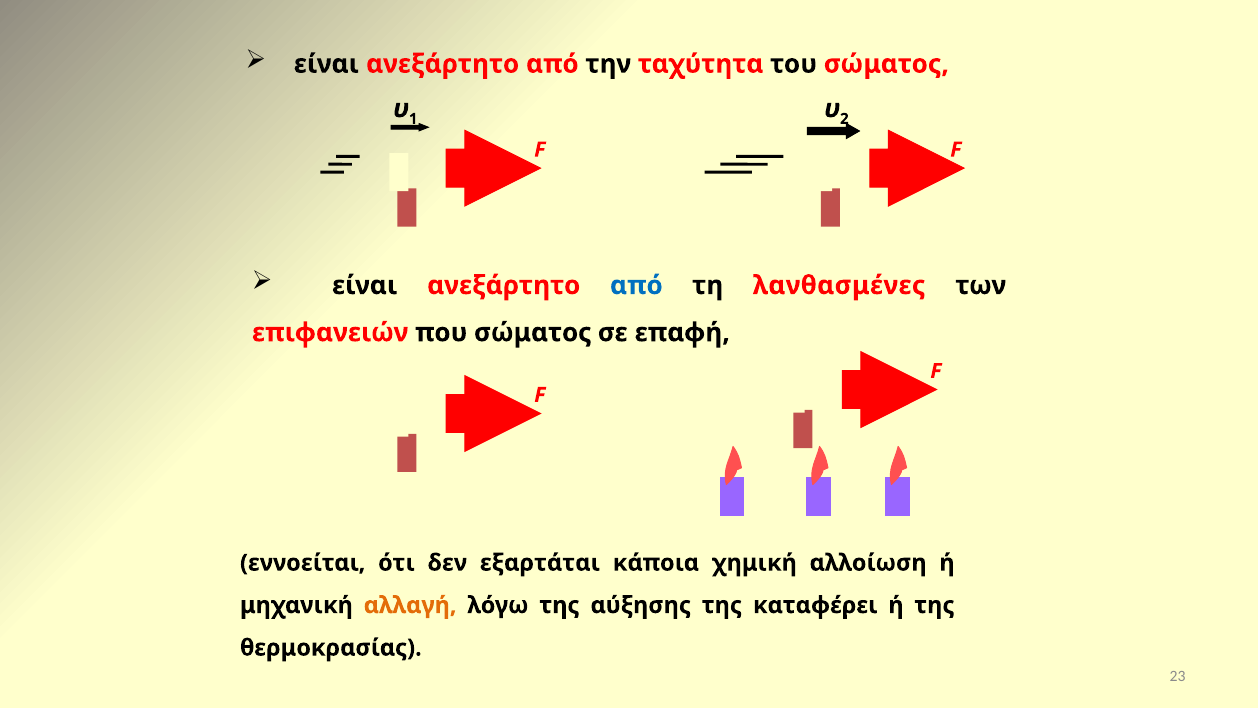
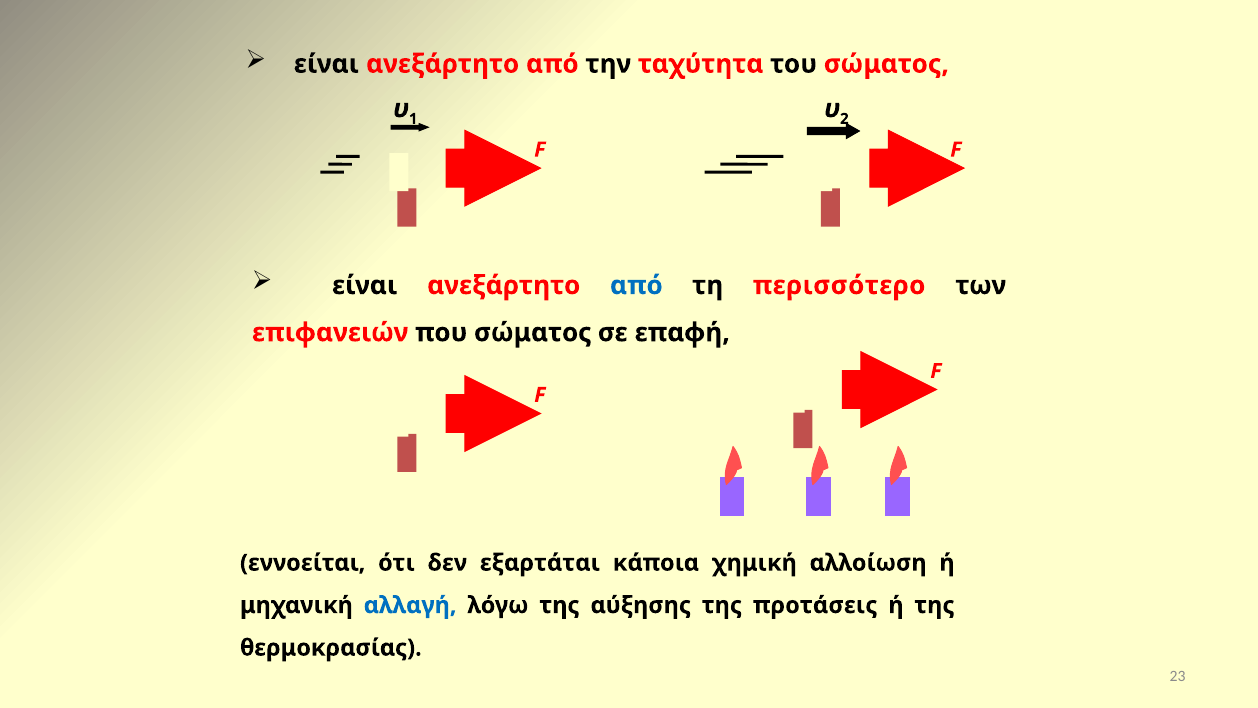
λανθασμένες: λανθασμένες -> περισσότερο
αλλαγή colour: orange -> blue
καταφέρει: καταφέρει -> προτάσεις
